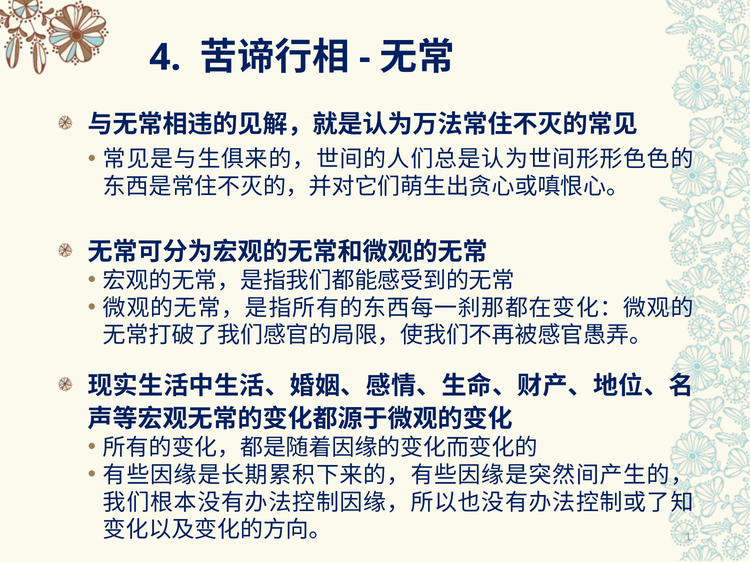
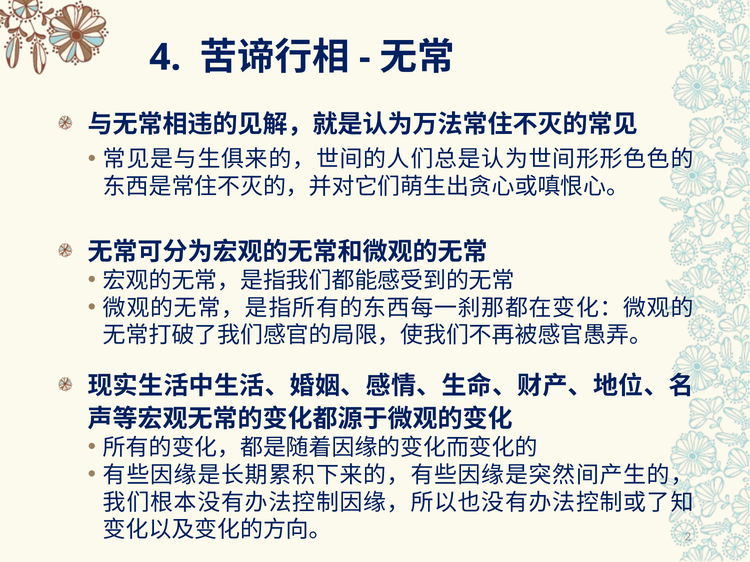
1: 1 -> 2
